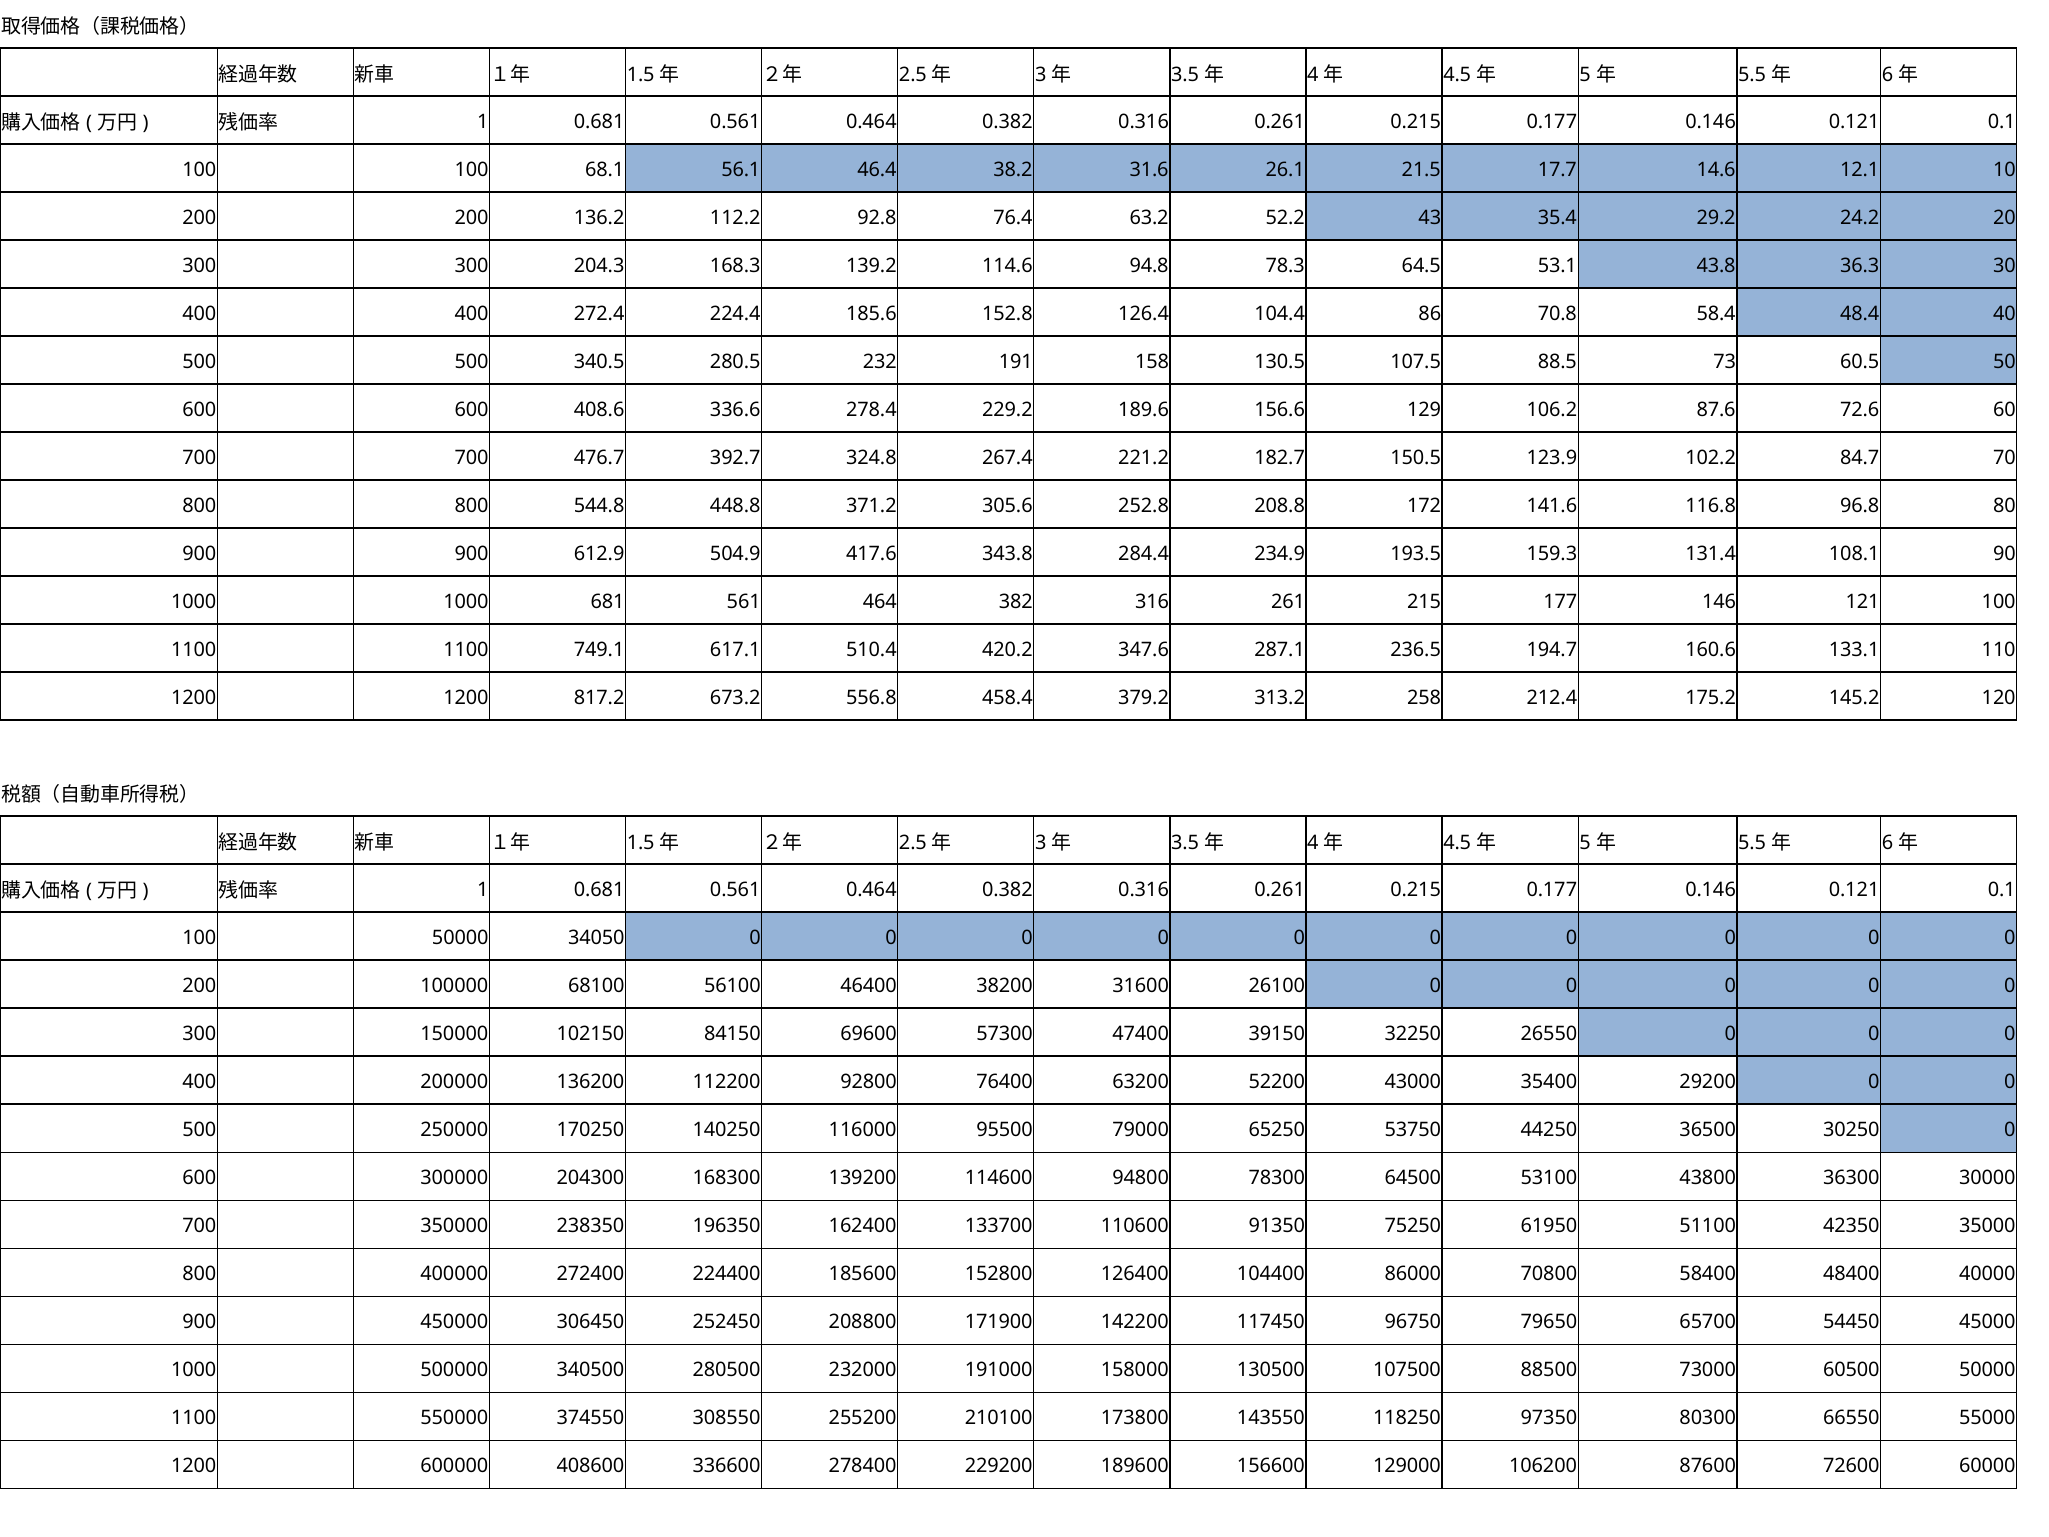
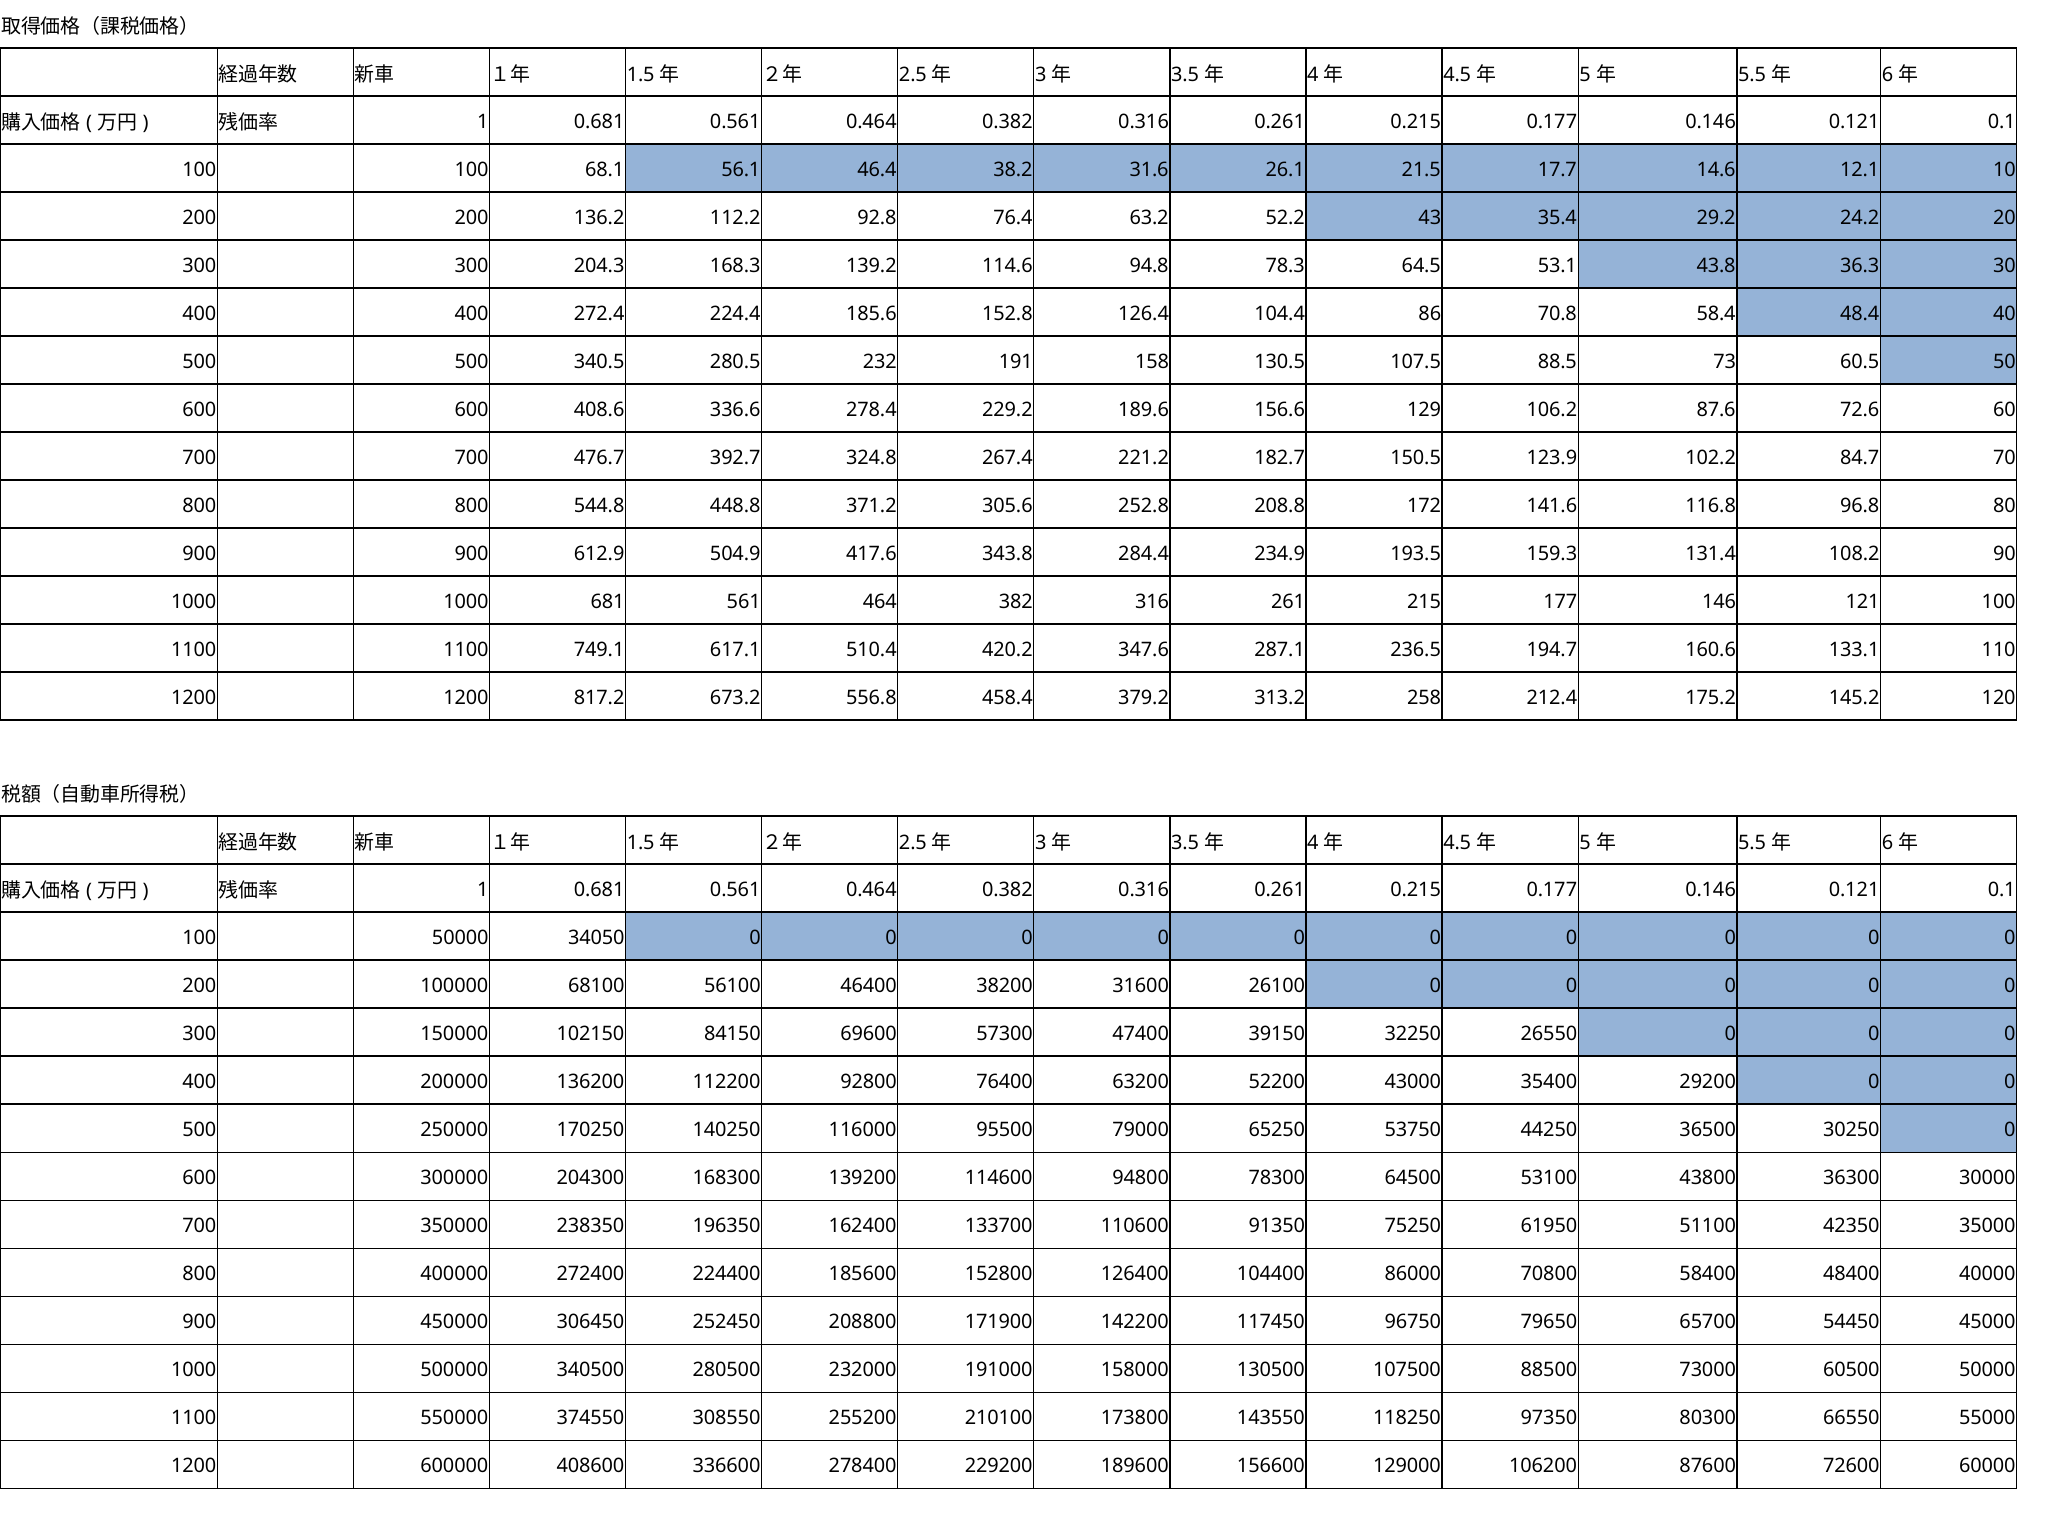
108.1: 108.1 -> 108.2
